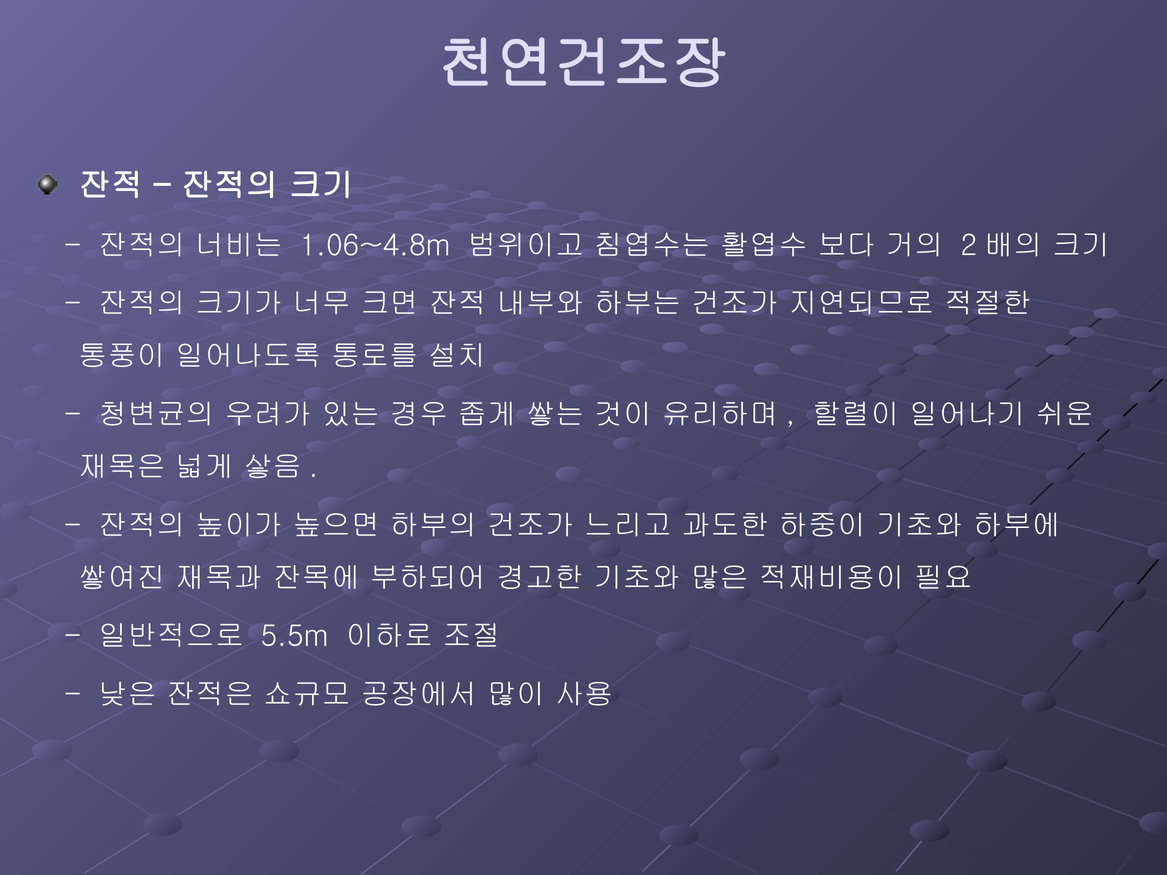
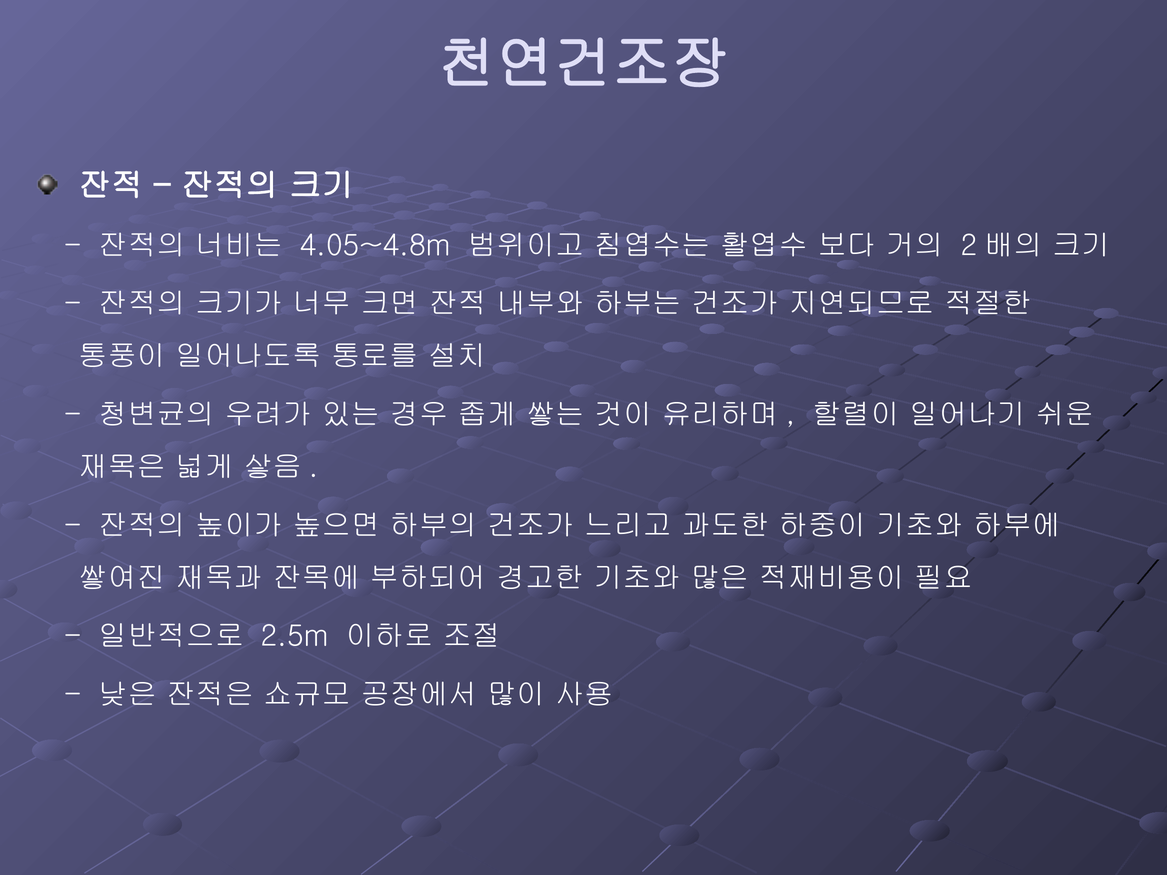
1.06~4.8m: 1.06~4.8m -> 4.05~4.8m
5.5m: 5.5m -> 2.5m
